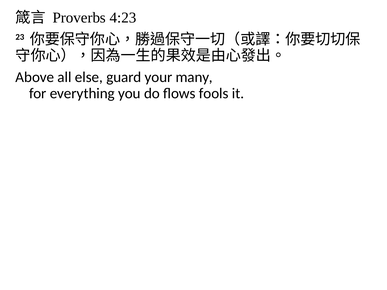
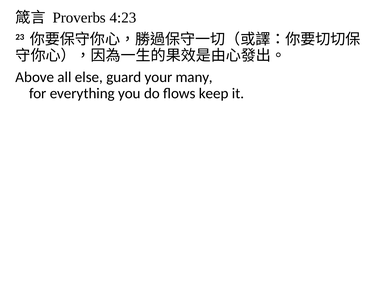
fools: fools -> keep
